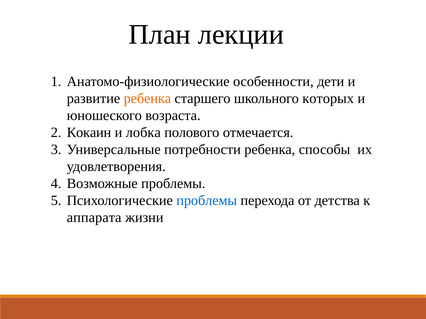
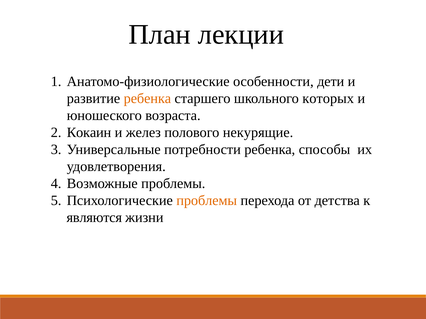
лобка: лобка -> желез
отмечается: отмечается -> некурящие
проблемы at (207, 201) colour: blue -> orange
аппарата: аппарата -> являются
